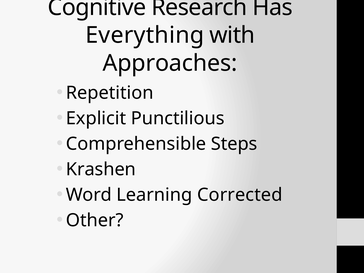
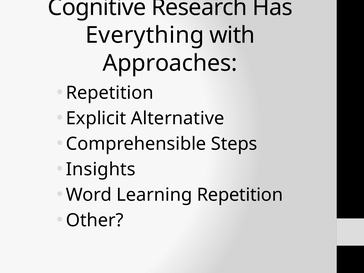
Punctilious: Punctilious -> Alternative
Krashen: Krashen -> Insights
Learning Corrected: Corrected -> Repetition
